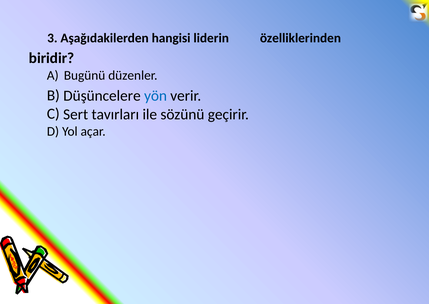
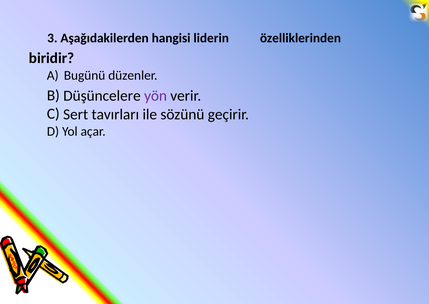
yön colour: blue -> purple
